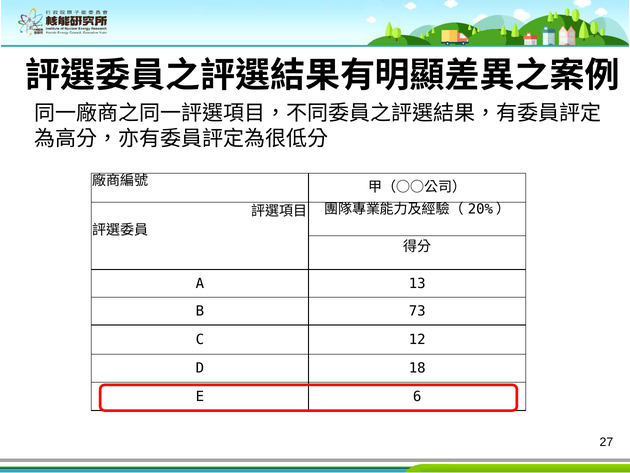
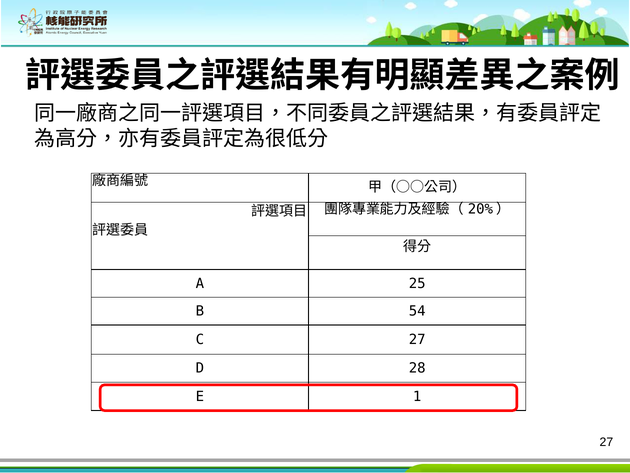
13: 13 -> 25
73: 73 -> 54
C 12: 12 -> 27
18: 18 -> 28
6: 6 -> 1
